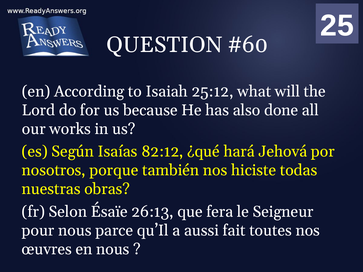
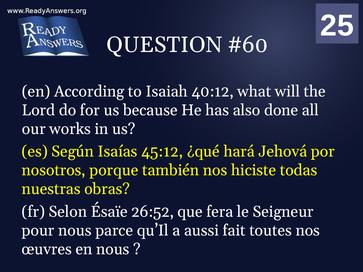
25:12: 25:12 -> 40:12
82:12: 82:12 -> 45:12
26:13: 26:13 -> 26:52
